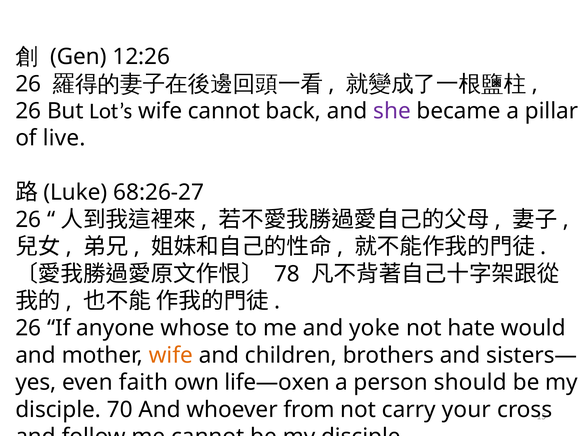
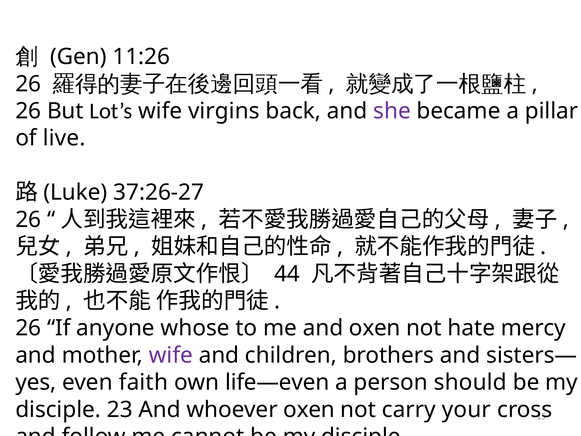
12:26: 12:26 -> 11:26
wife cannot: cannot -> virgins
68:26-27: 68:26-27 -> 37:26-27
78: 78 -> 44
and yoke: yoke -> oxen
would: would -> mercy
wife at (171, 355) colour: orange -> purple
life—oxen: life—oxen -> life—even
70: 70 -> 23
whoever from: from -> oxen
